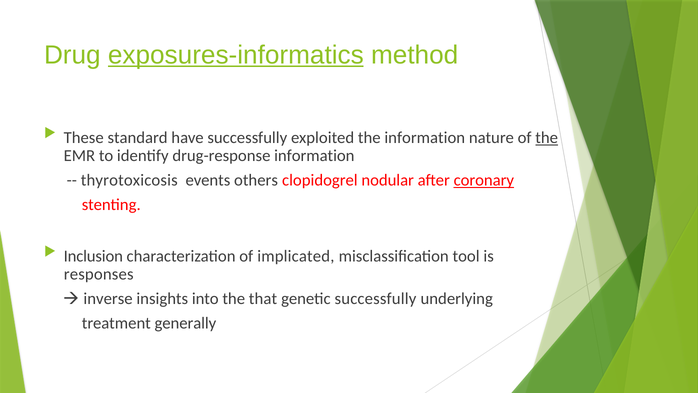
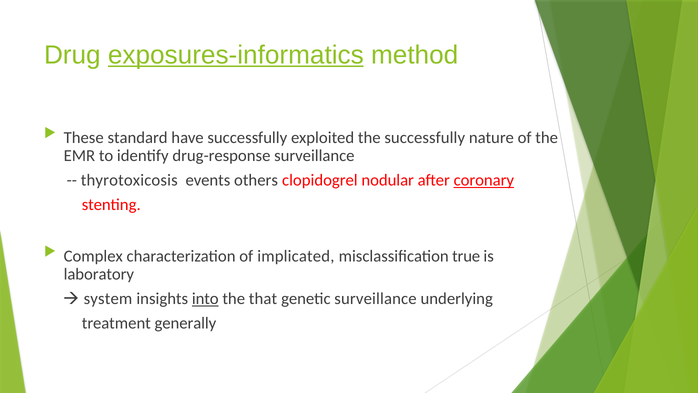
the information: information -> successfully
the at (547, 138) underline: present -> none
drug-response information: information -> surveillance
Inclusion: Inclusion -> Complex
tool: tool -> true
responses: responses -> laboratory
inverse: inverse -> system
into underline: none -> present
genetic successfully: successfully -> surveillance
